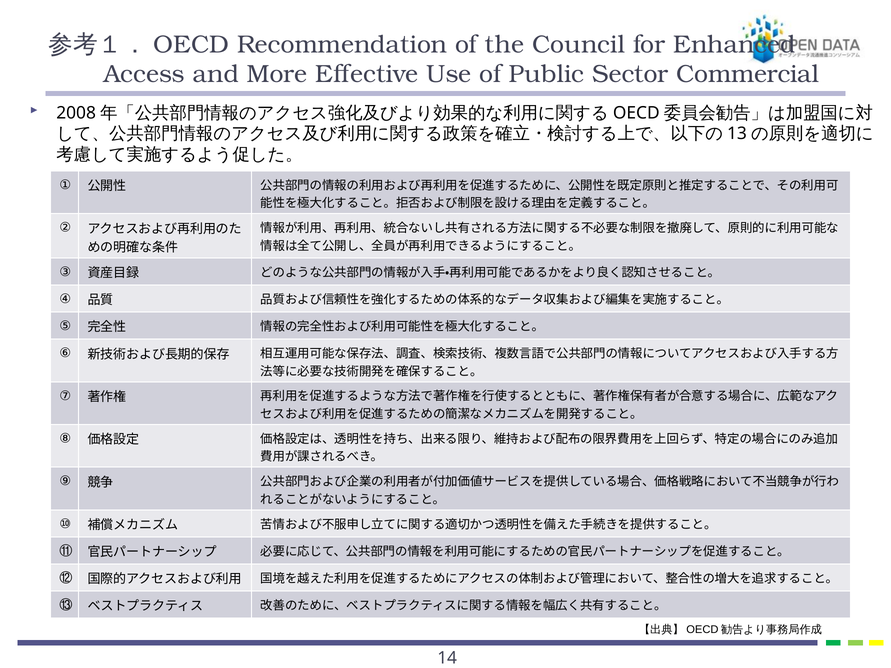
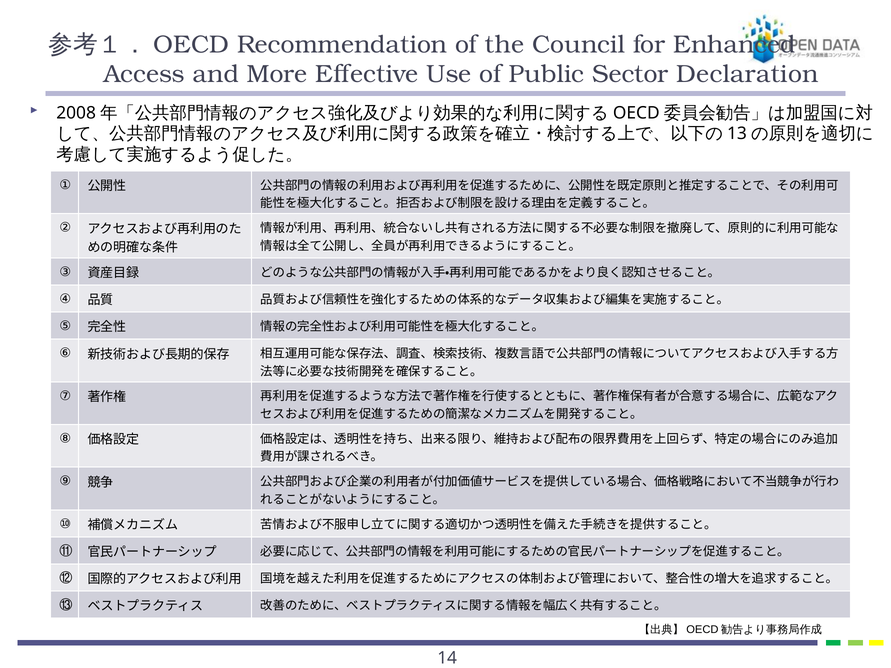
Commercial: Commercial -> Declaration
